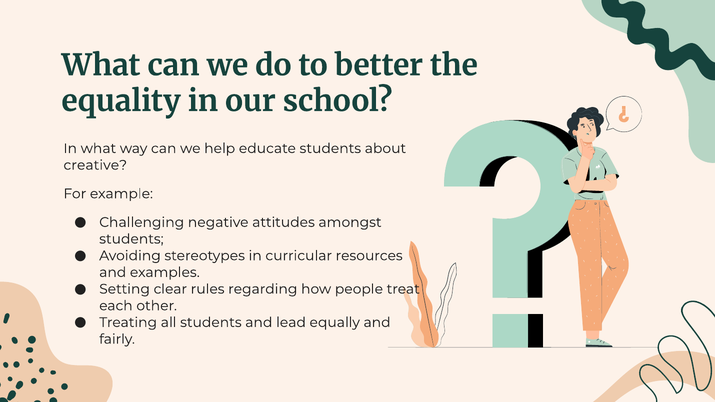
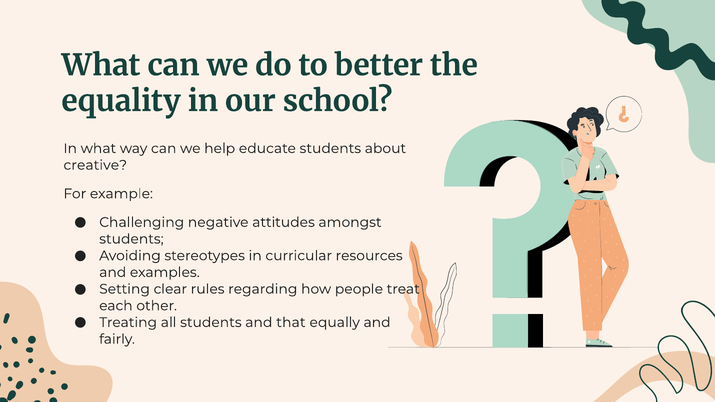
lead: lead -> that
